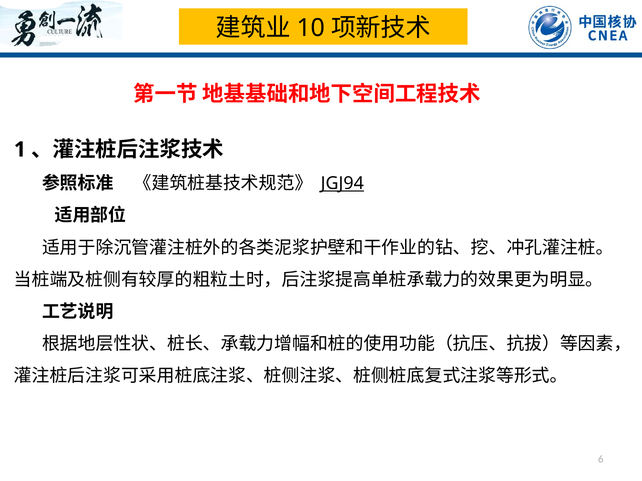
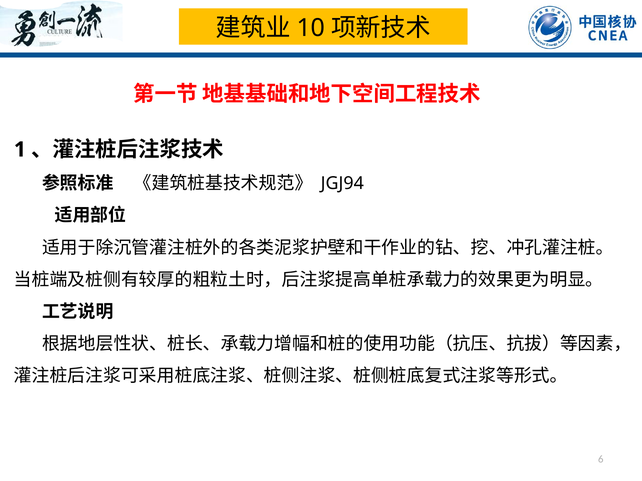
JGJ94 underline: present -> none
